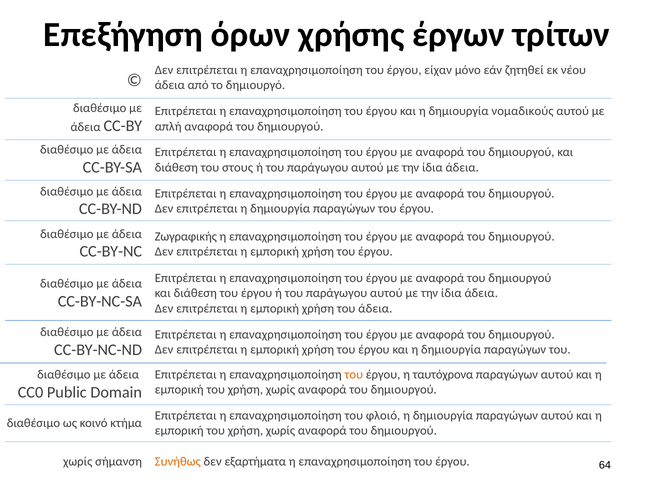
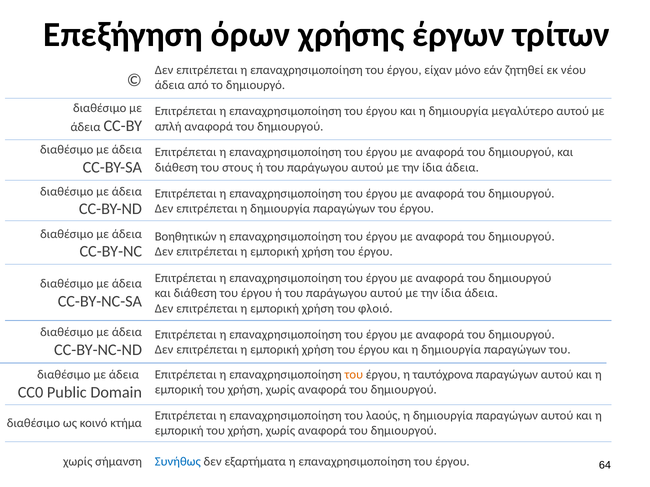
νομαδικούς: νομαδικούς -> μεγαλύτερο
Ζωγραφικής: Ζωγραφικής -> Βοηθητικών
του άδεια: άδεια -> φλοιό
φλοιό: φλοιό -> λαούς
Συνήθως colour: orange -> blue
